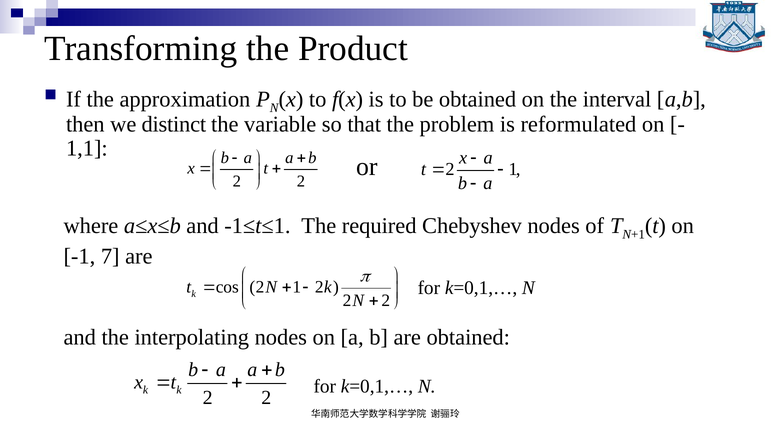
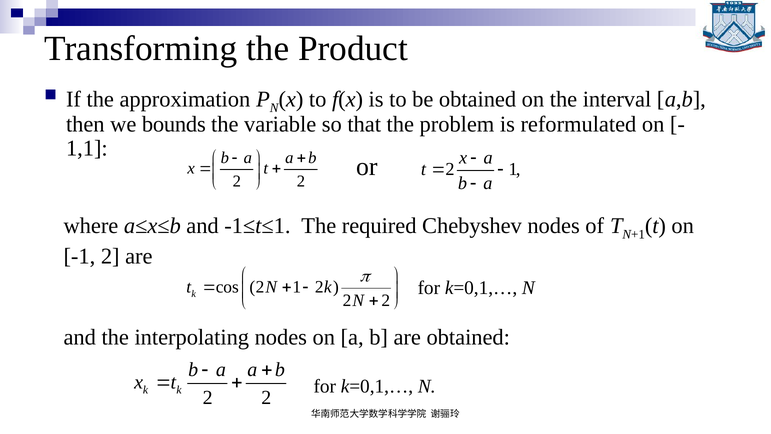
distinct: distinct -> bounds
-1 7: 7 -> 2
